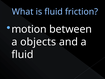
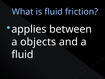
motion: motion -> applies
